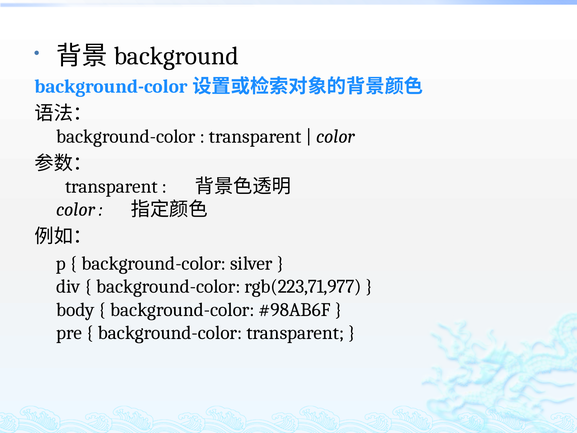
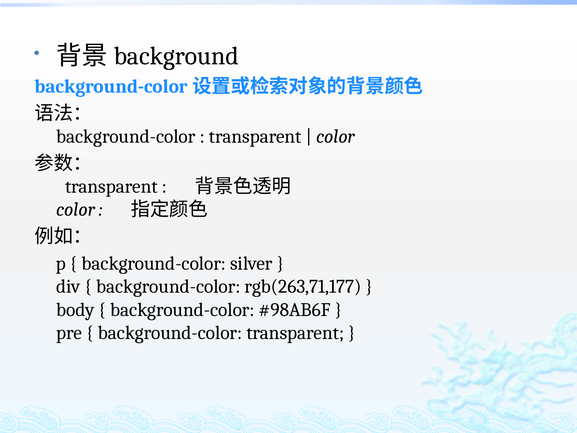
rgb(223,71,977: rgb(223,71,977 -> rgb(263,71,177
